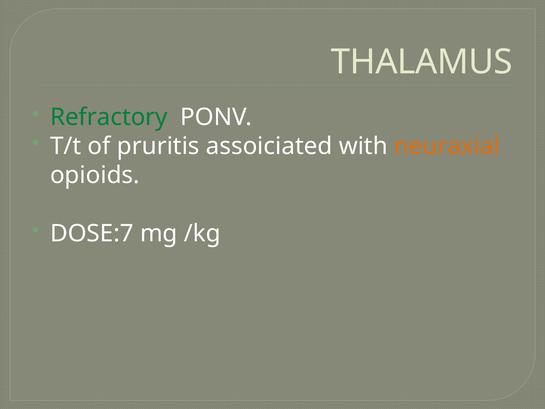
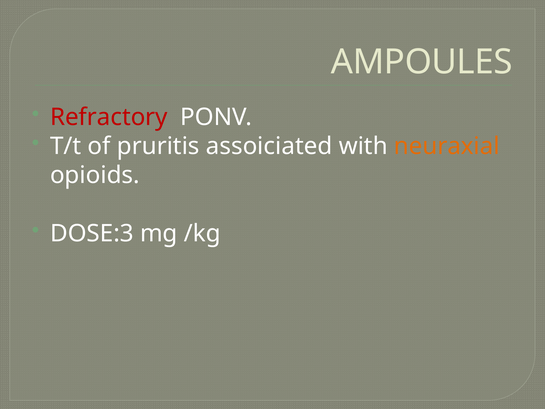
THALAMUS: THALAMUS -> AMPOULES
Refractory colour: green -> red
DOSE:7: DOSE:7 -> DOSE:3
